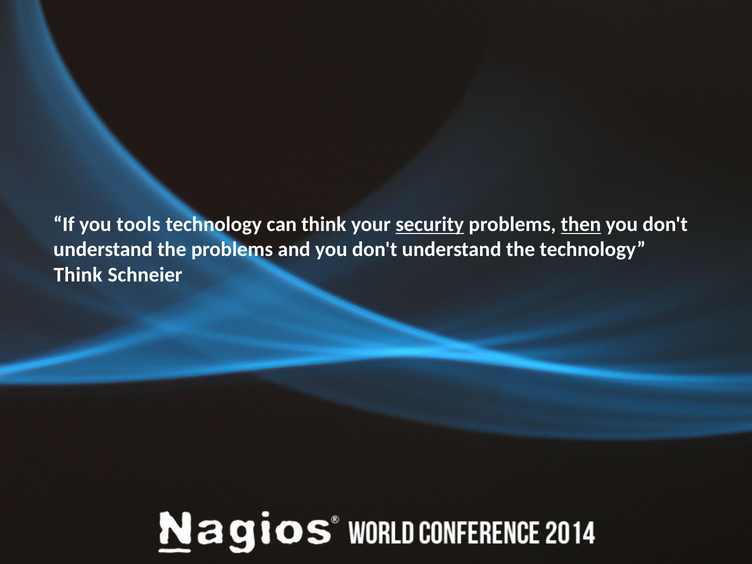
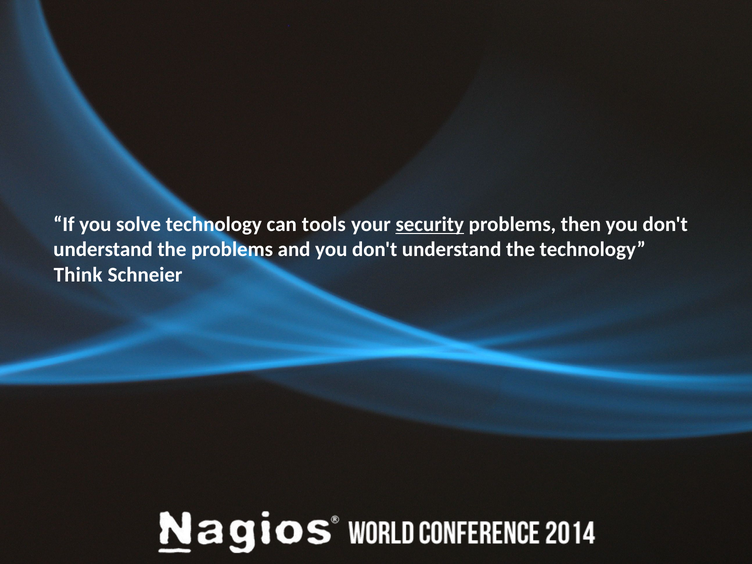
tools: tools -> solve
can think: think -> tools
then underline: present -> none
